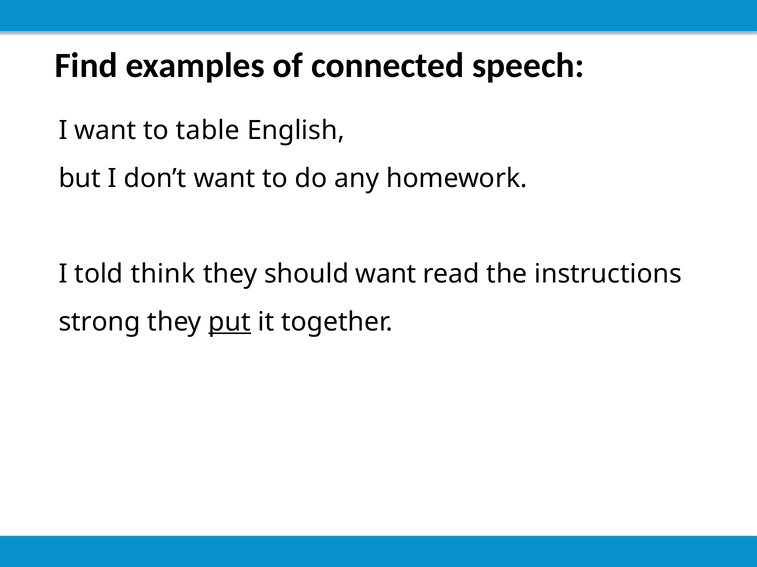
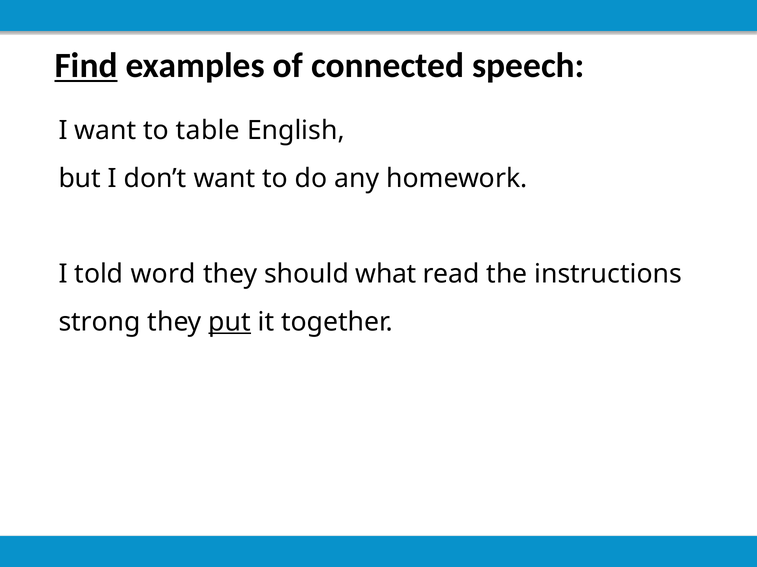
Find underline: none -> present
think: think -> word
should want: want -> what
